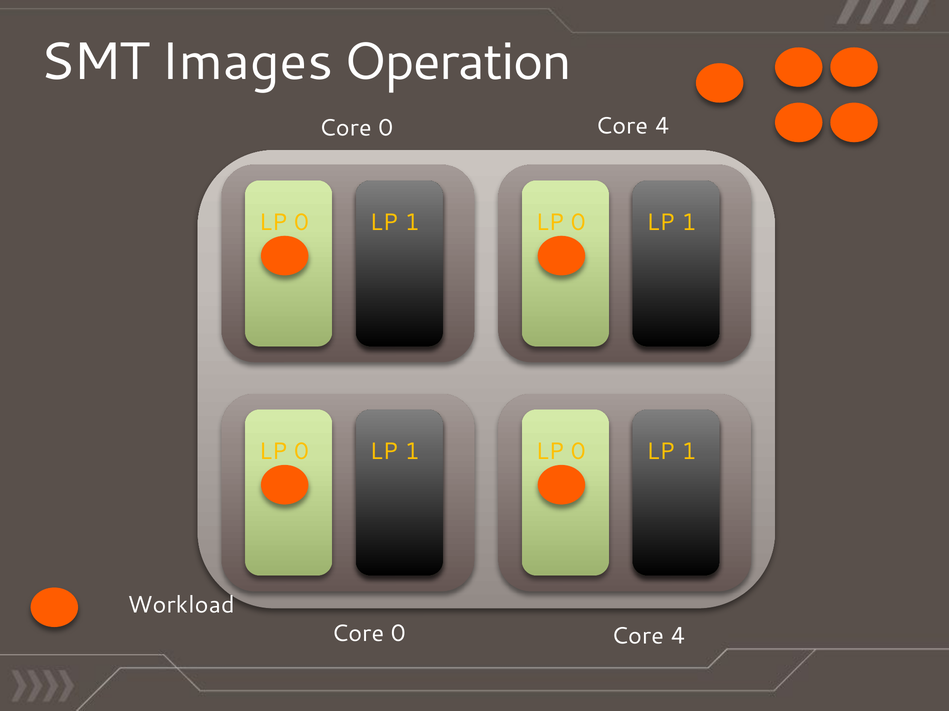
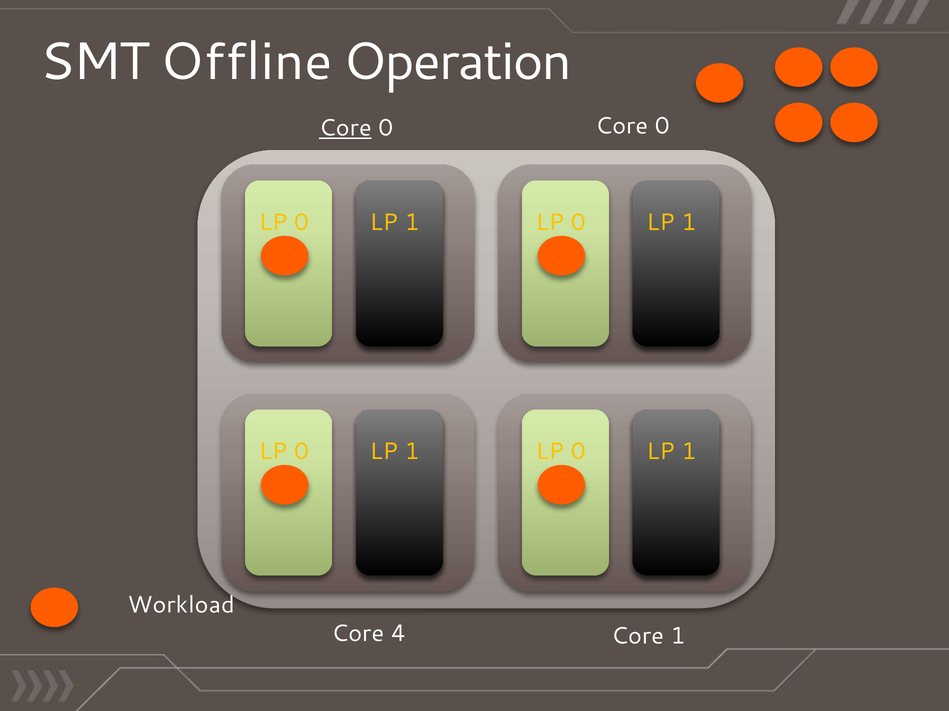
Images: Images -> Offline
4 at (662, 126): 4 -> 0
Core at (345, 128) underline: none -> present
0 at (398, 634): 0 -> 4
4 at (678, 637): 4 -> 1
